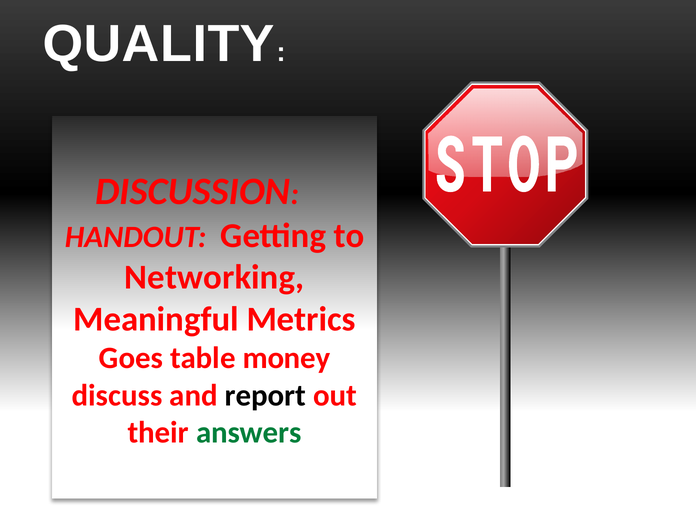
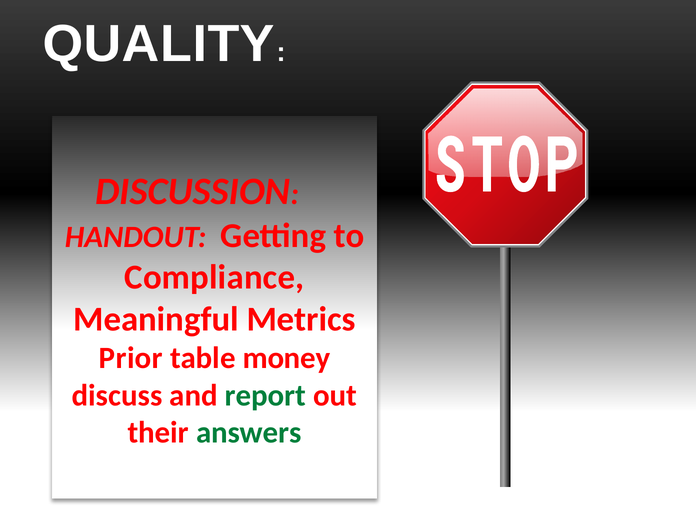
Networking: Networking -> Compliance
Goes: Goes -> Prior
report colour: black -> green
